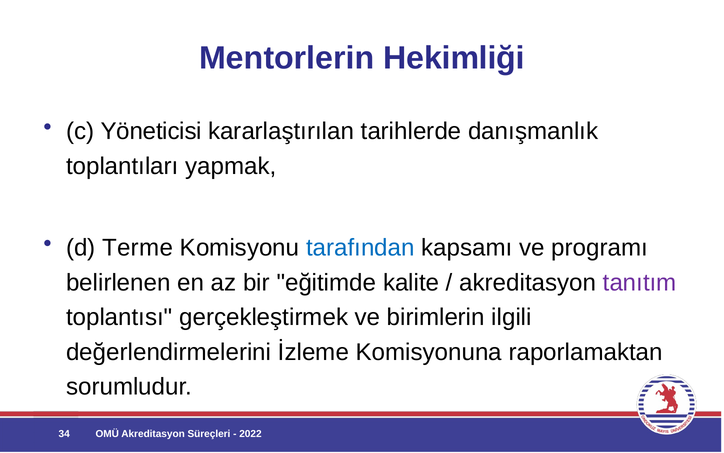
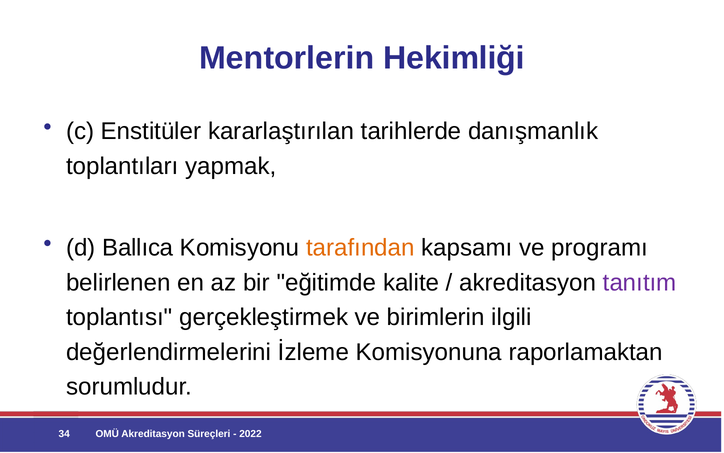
Yöneticisi: Yöneticisi -> Enstitüler
Terme: Terme -> Ballıca
tarafından colour: blue -> orange
